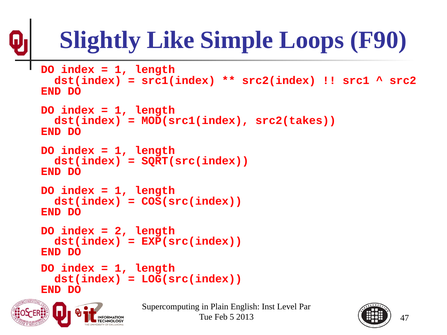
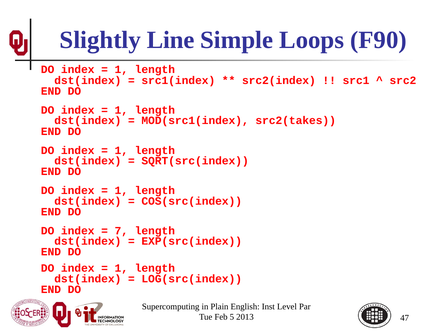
Like: Like -> Line
2: 2 -> 7
